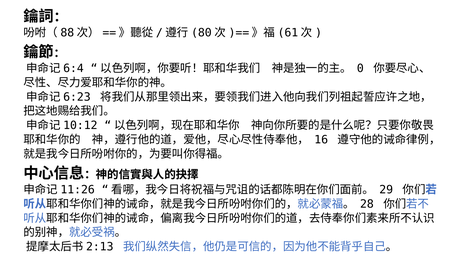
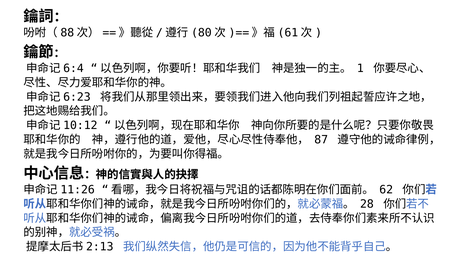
0: 0 -> 1
16: 16 -> 87
29: 29 -> 62
